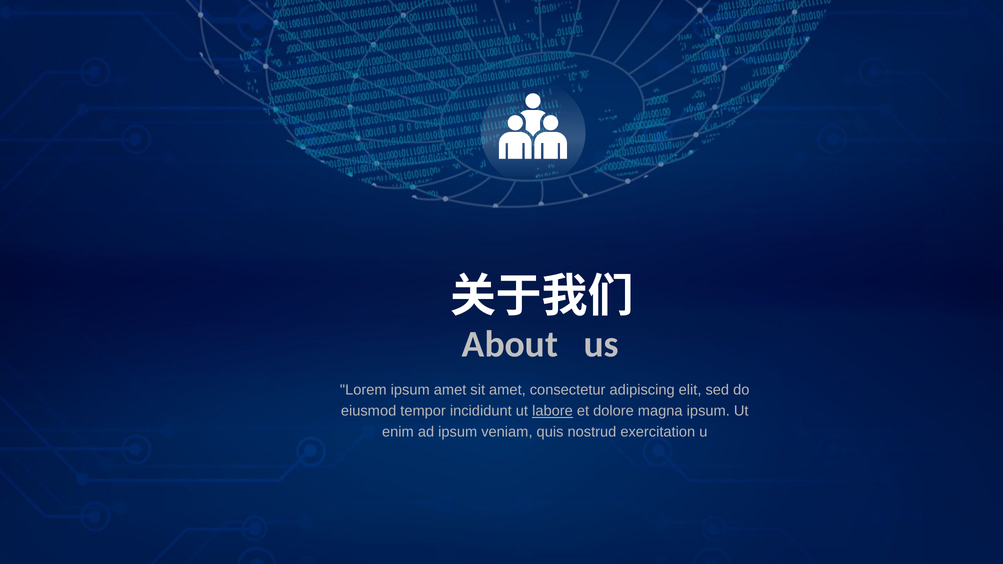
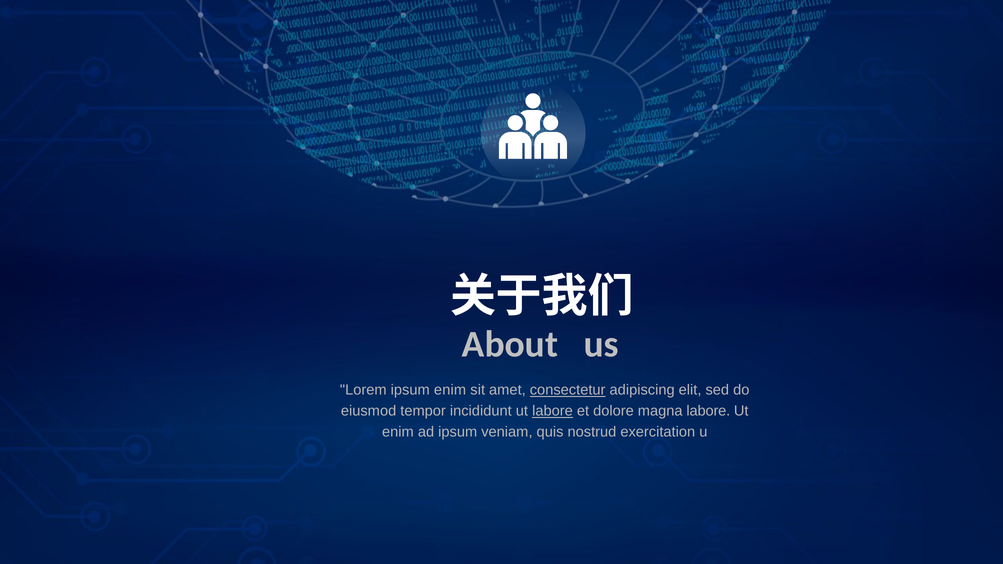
ipsum amet: amet -> enim
consectetur underline: none -> present
magna ipsum: ipsum -> labore
